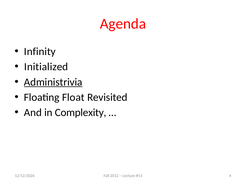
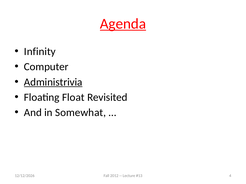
Agenda underline: none -> present
Initialized: Initialized -> Computer
Complexity: Complexity -> Somewhat
